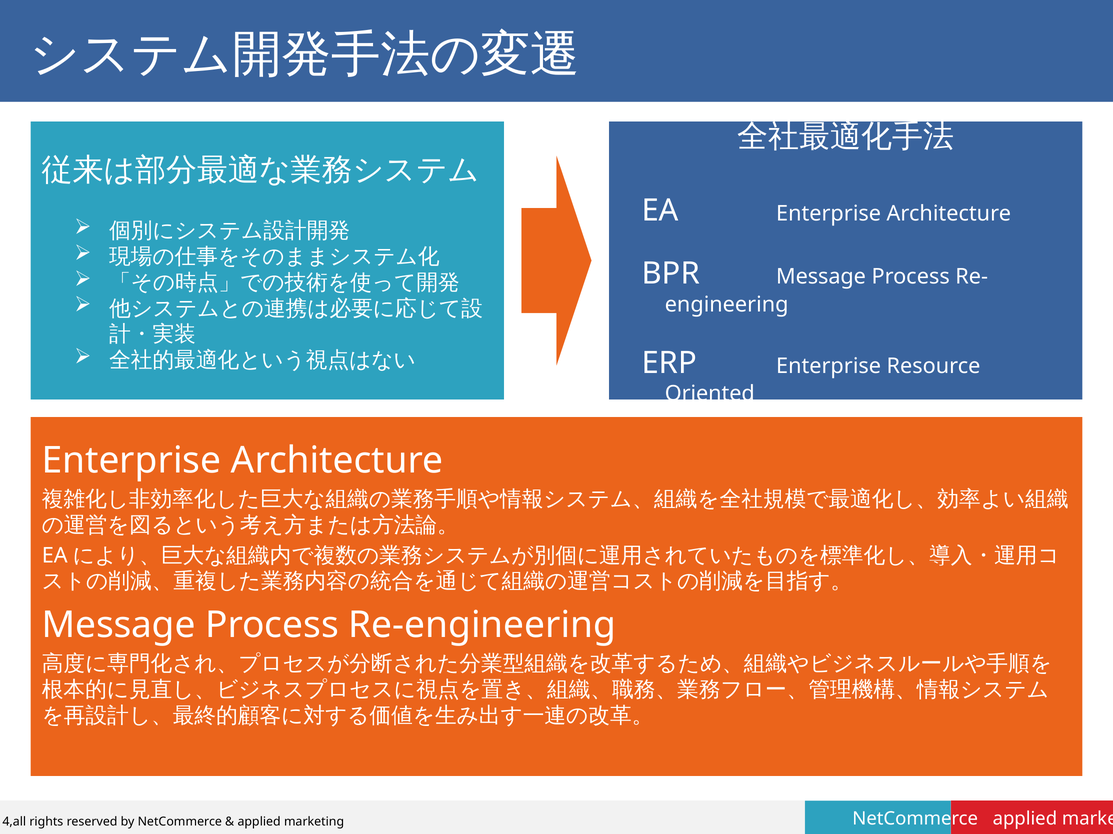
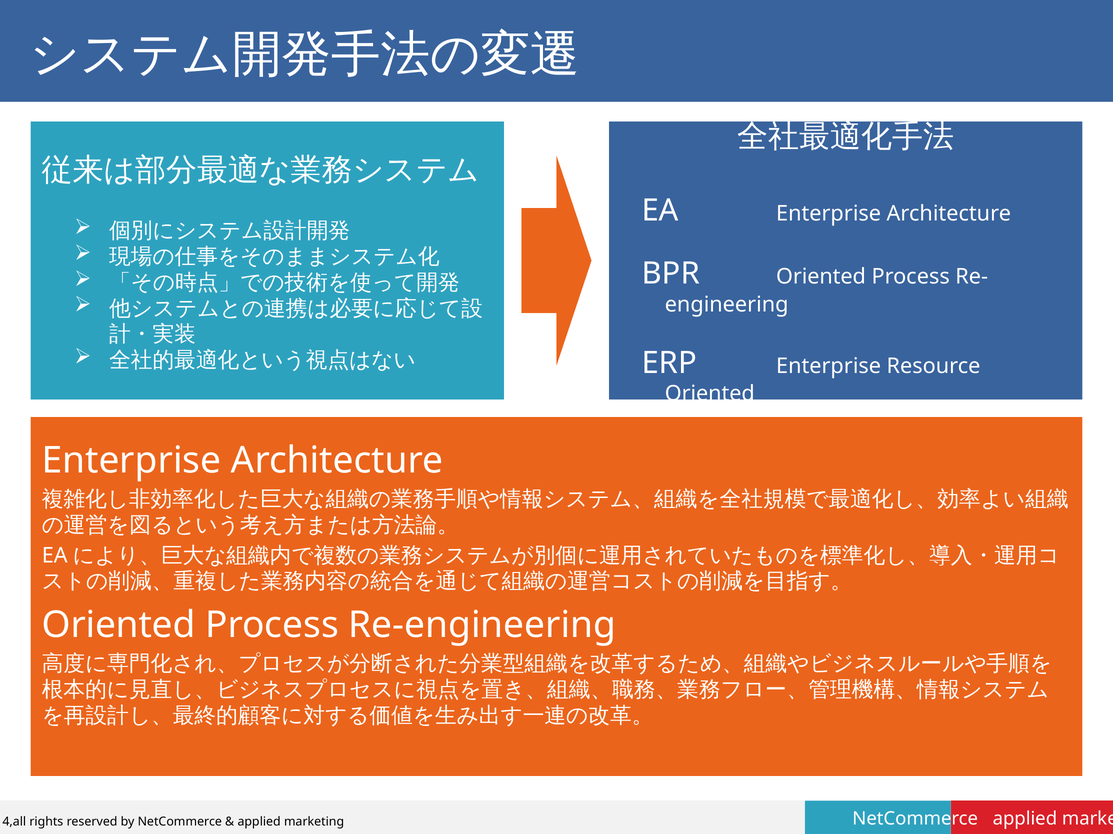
BPR Message: Message -> Oriented
Message at (119, 626): Message -> Oriented
